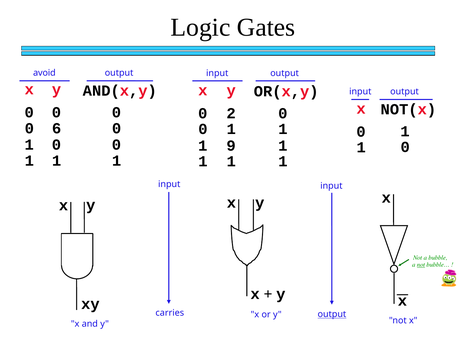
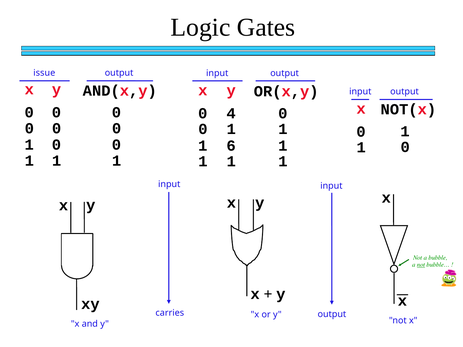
avoid: avoid -> issue
2: 2 -> 4
6 at (57, 128): 6 -> 0
9: 9 -> 6
output at (332, 315) underline: present -> none
